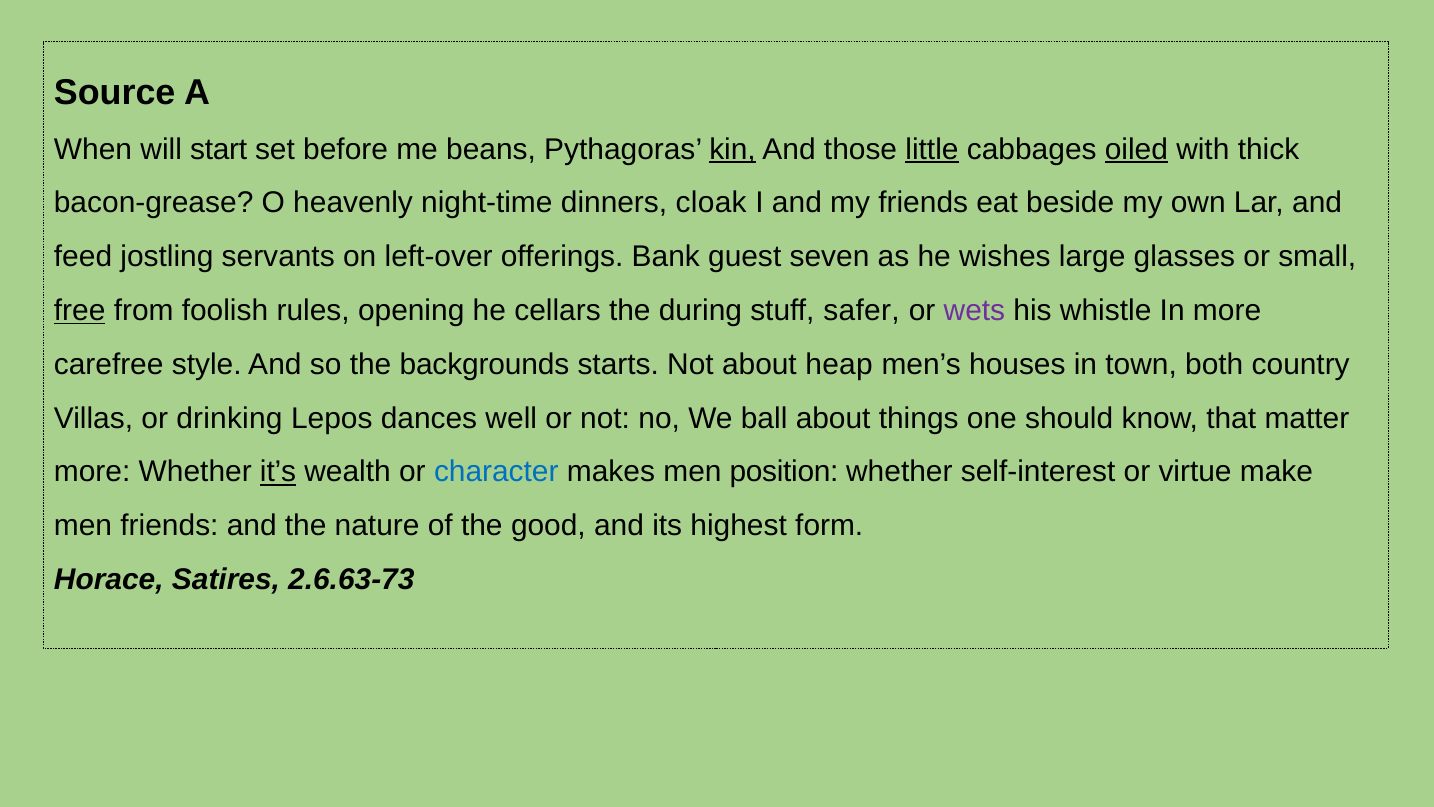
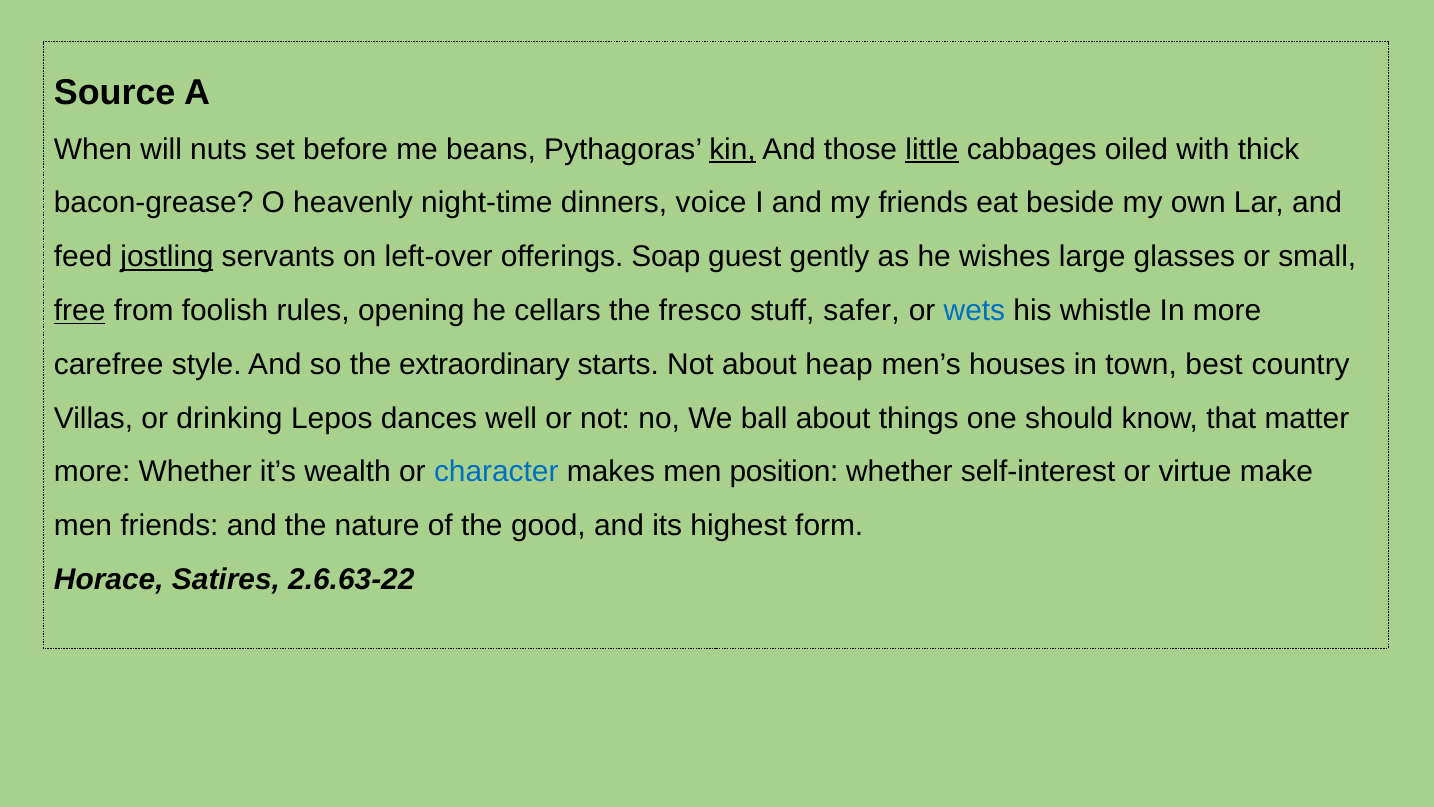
start: start -> nuts
oiled underline: present -> none
cloak: cloak -> voice
jostling underline: none -> present
Bank: Bank -> Soap
seven: seven -> gently
during: during -> fresco
wets colour: purple -> blue
backgrounds: backgrounds -> extraordinary
both: both -> best
it’s underline: present -> none
2.6.63-73: 2.6.63-73 -> 2.6.63-22
